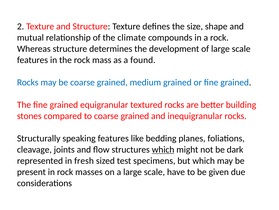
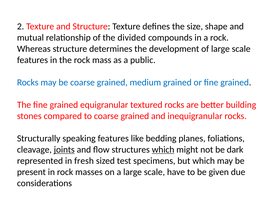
climate: climate -> divided
found: found -> public
joints underline: none -> present
